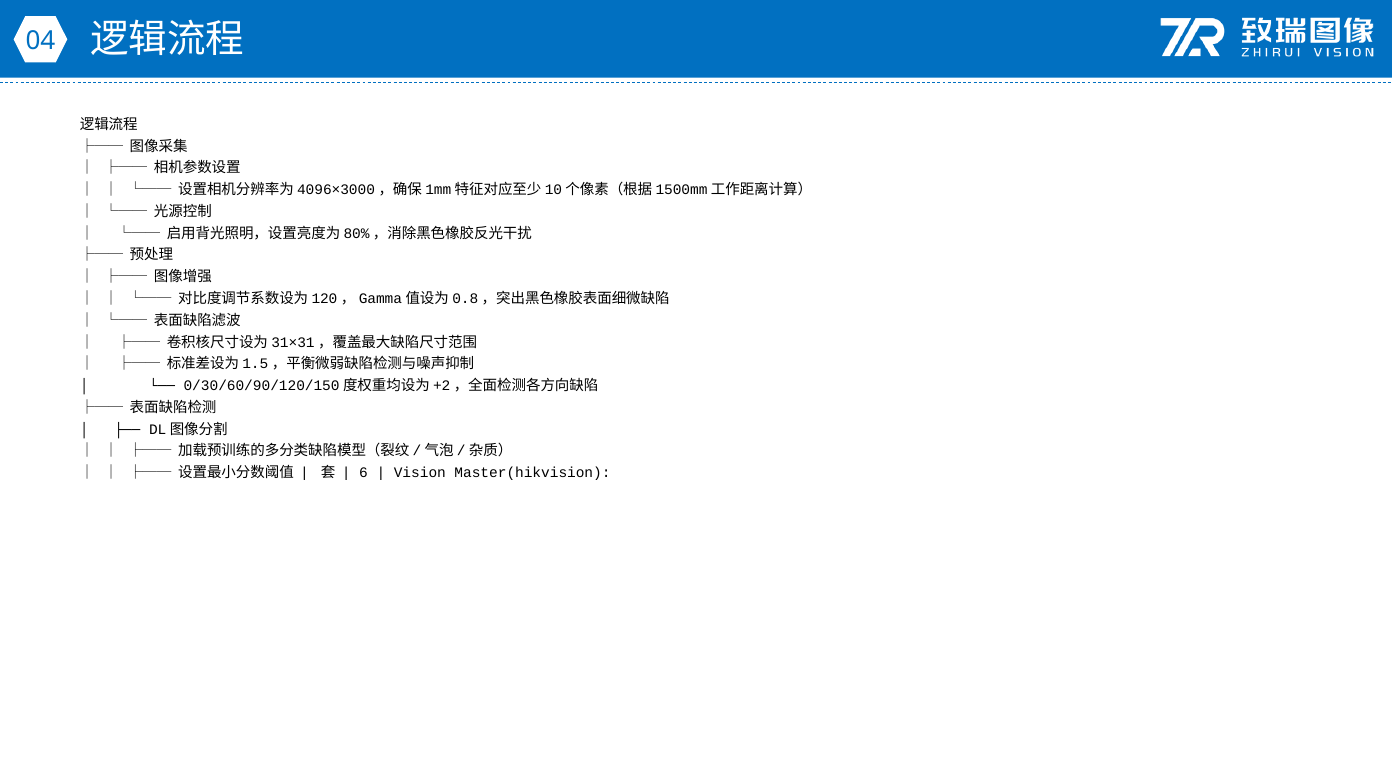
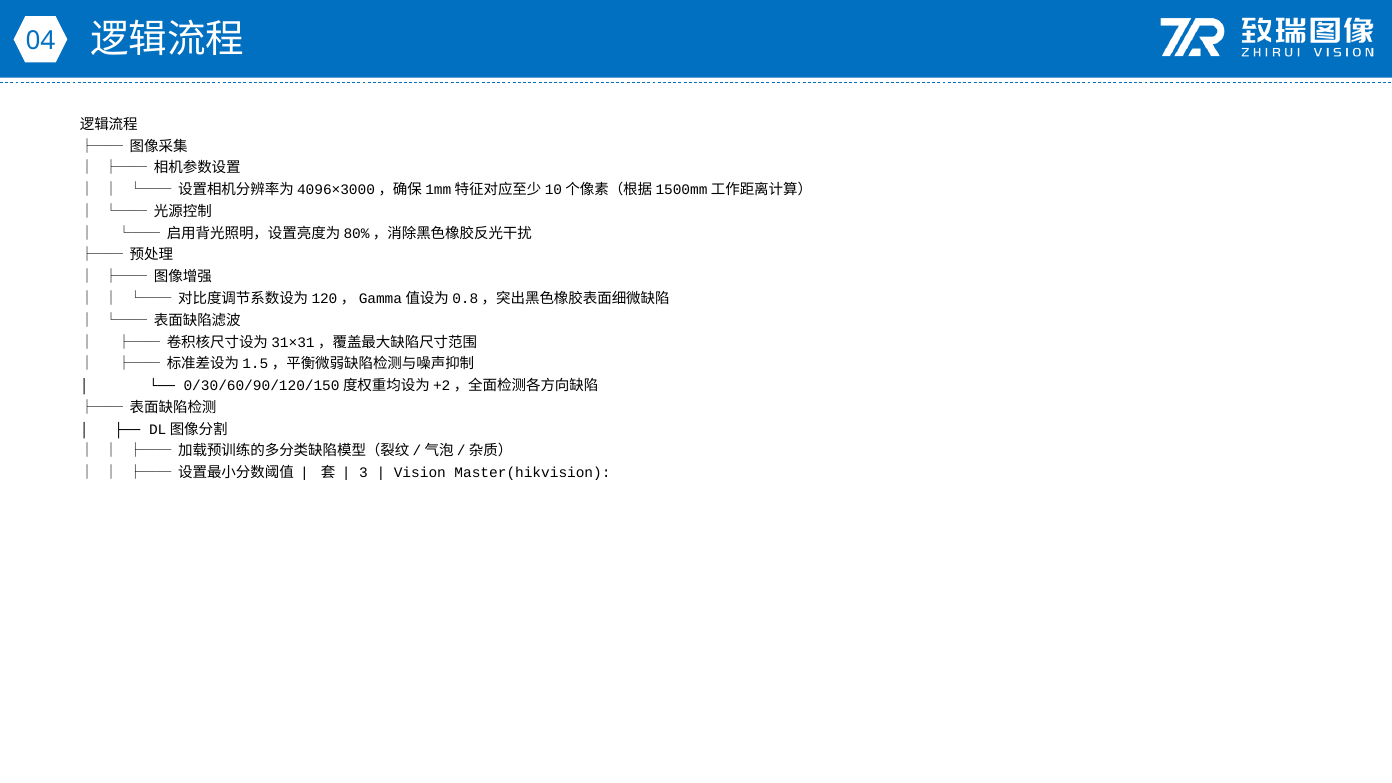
6: 6 -> 3
